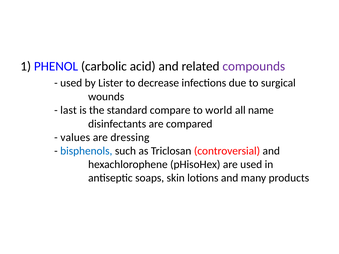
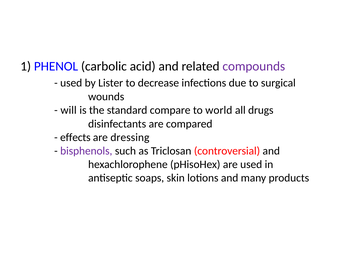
last: last -> will
name: name -> drugs
values: values -> effects
bisphenols colour: blue -> purple
